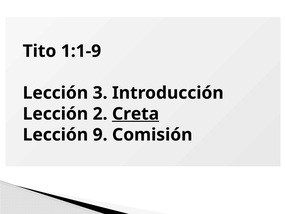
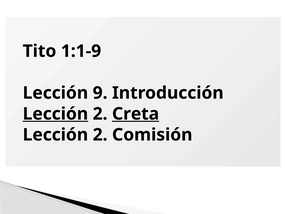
3: 3 -> 9
Lección at (55, 114) underline: none -> present
9 at (100, 135): 9 -> 2
